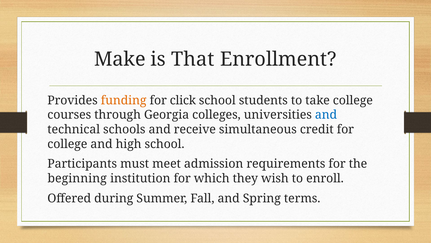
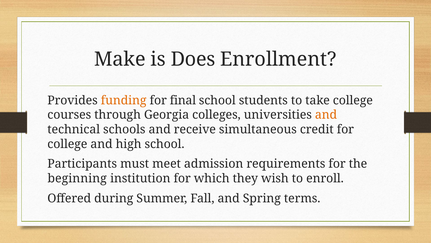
That: That -> Does
click: click -> final
and at (326, 115) colour: blue -> orange
